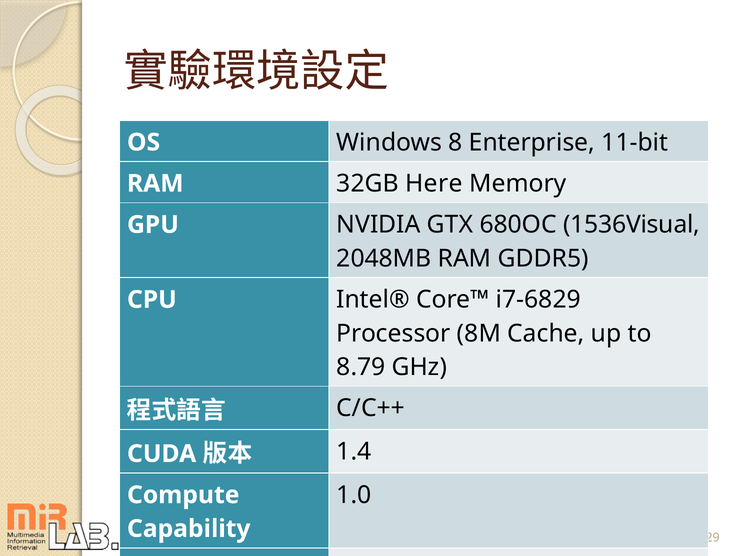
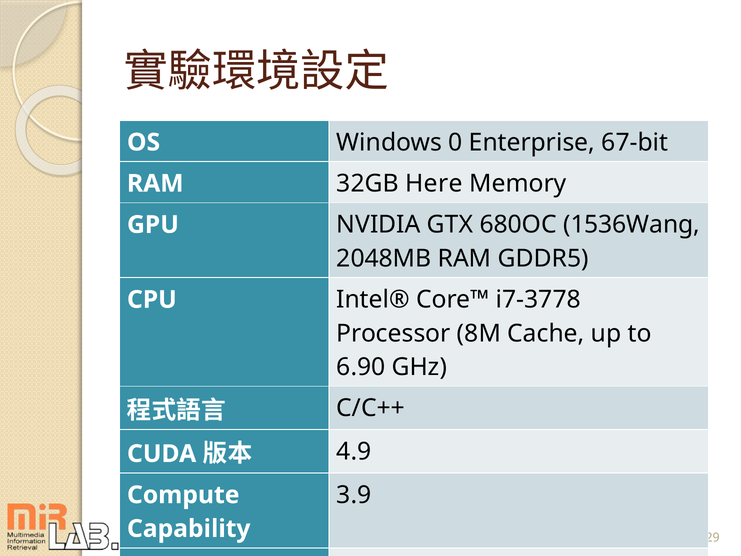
8: 8 -> 0
11-bit: 11-bit -> 67-bit
1536Visual: 1536Visual -> 1536Wang
i7-6829: i7-6829 -> i7-3778
8.79: 8.79 -> 6.90
1.4: 1.4 -> 4.9
1.0: 1.0 -> 3.9
